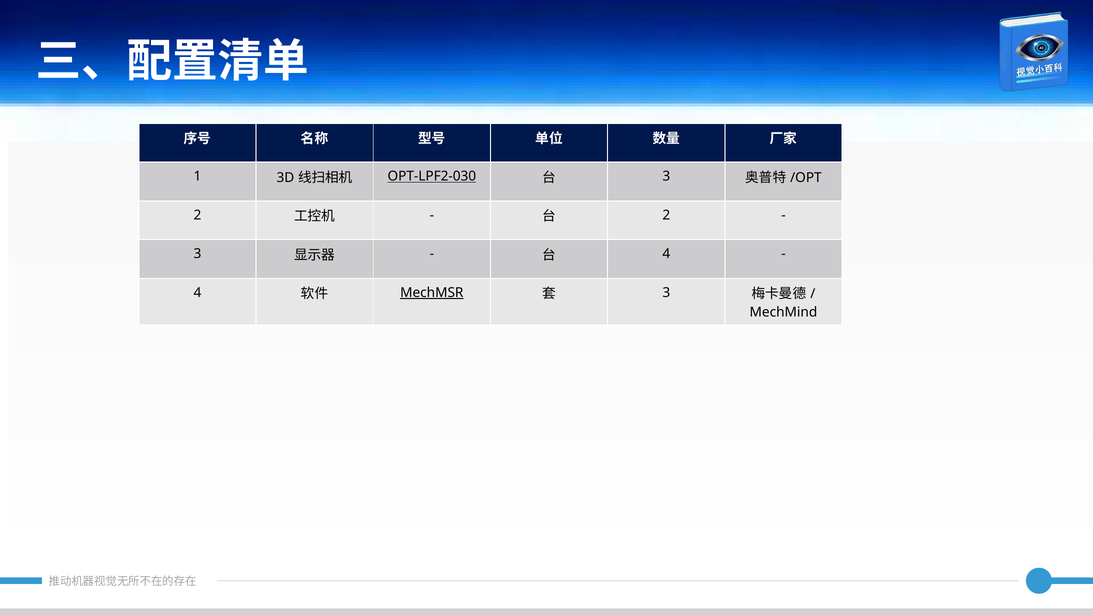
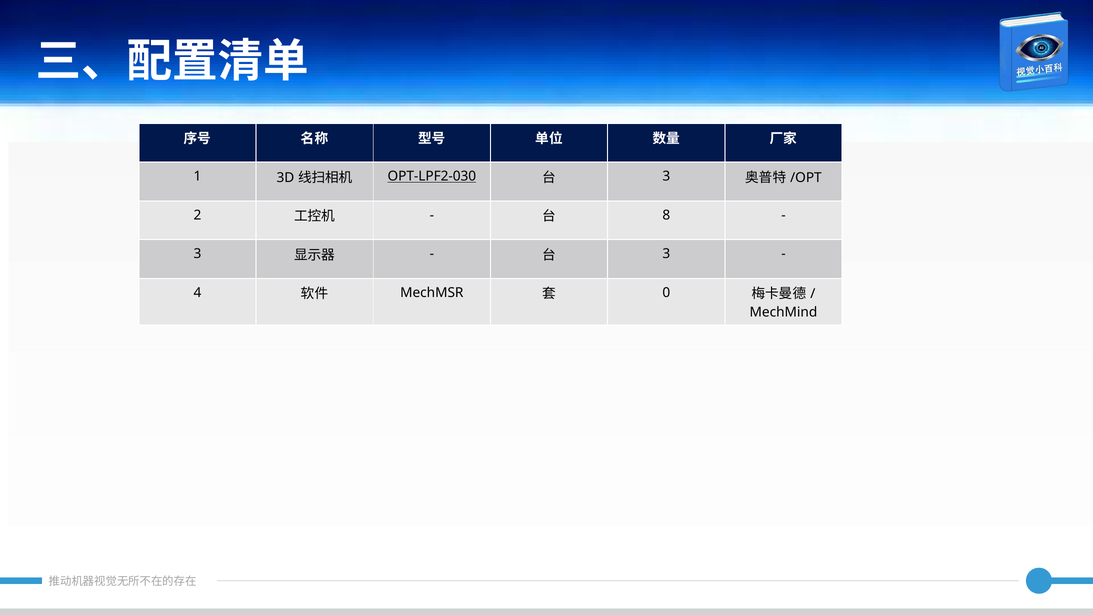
2 at (666, 215): 2 -> 8
4 at (666, 254): 4 -> 3
MechMSR underline: present -> none
3 at (666, 293): 3 -> 0
